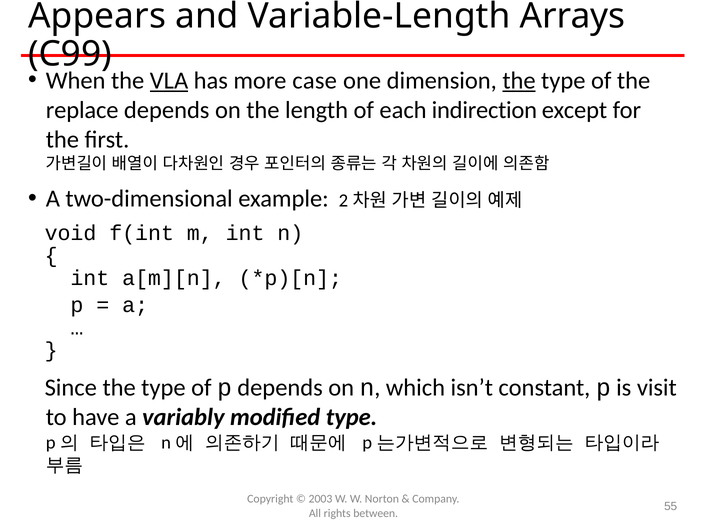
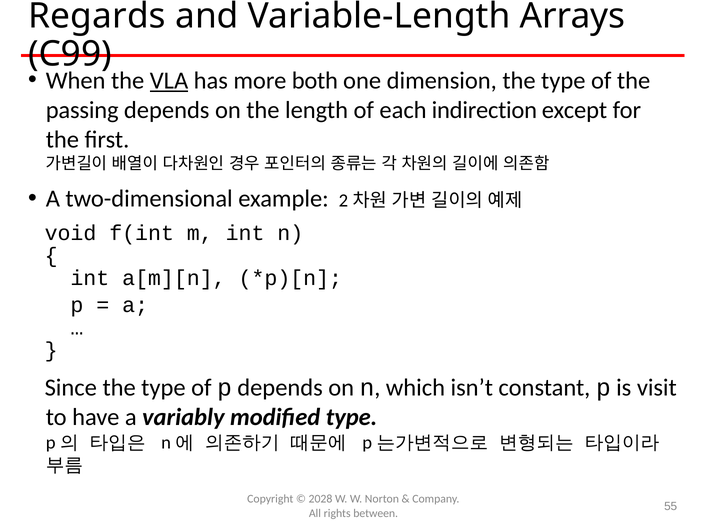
Appears: Appears -> Regards
case: case -> both
the at (519, 81) underline: present -> none
replace: replace -> passing
2003: 2003 -> 2028
